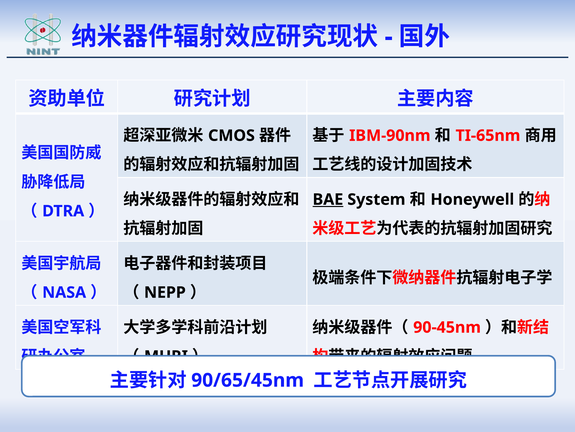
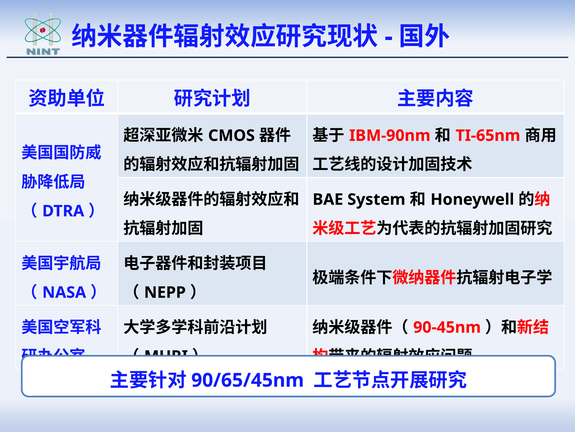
BAE underline: present -> none
